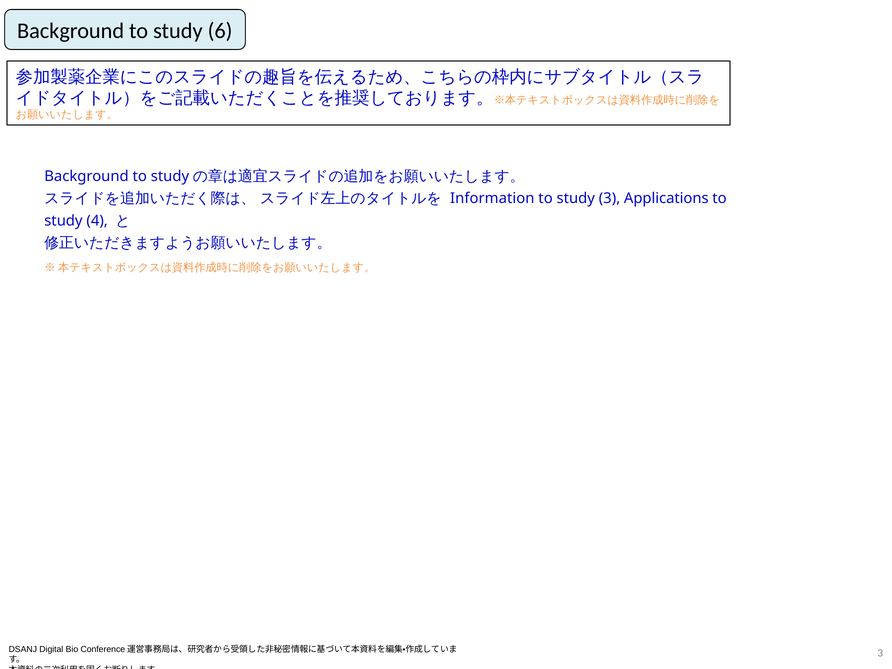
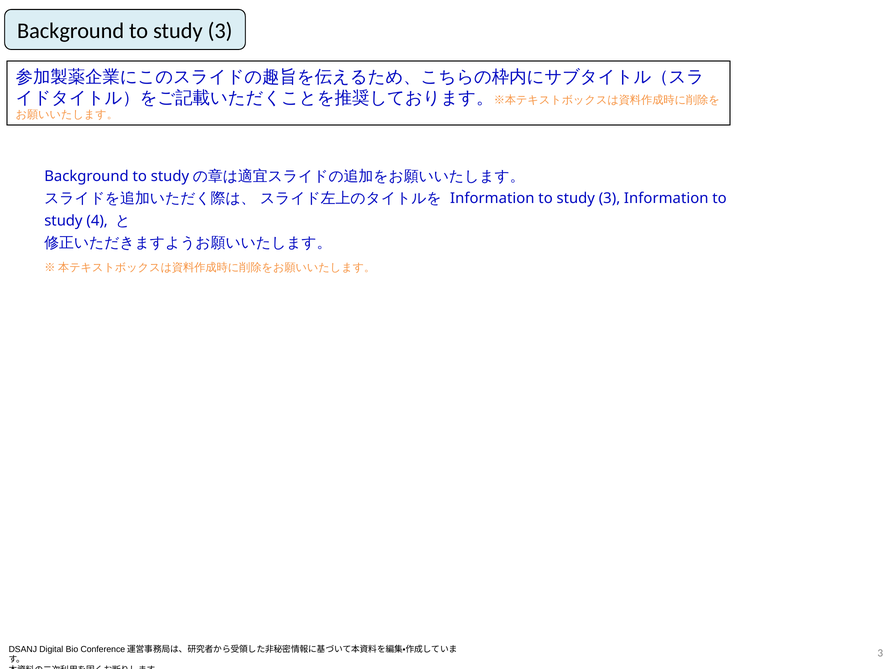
Background to study 6: 6 -> 3
3 Applications: Applications -> Information
